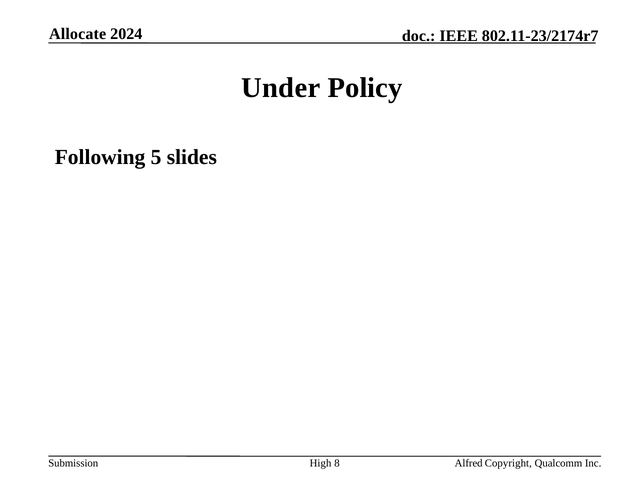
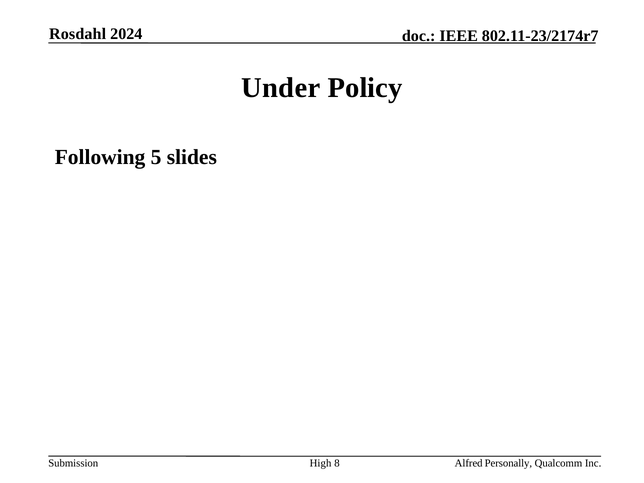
Allocate: Allocate -> Rosdahl
Copyright: Copyright -> Personally
